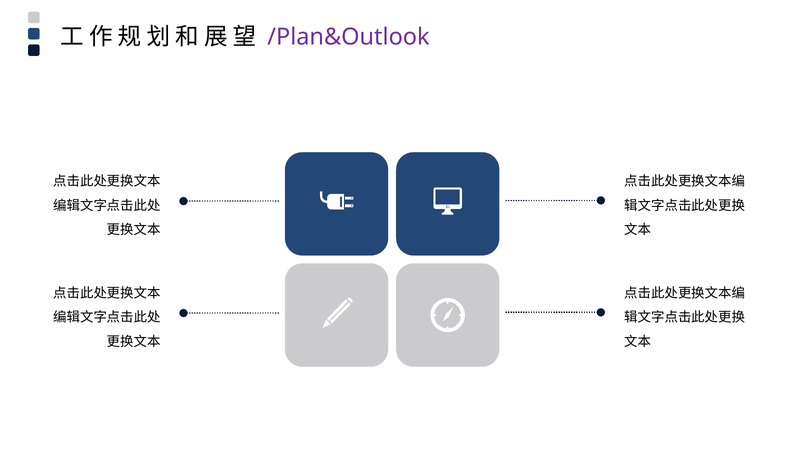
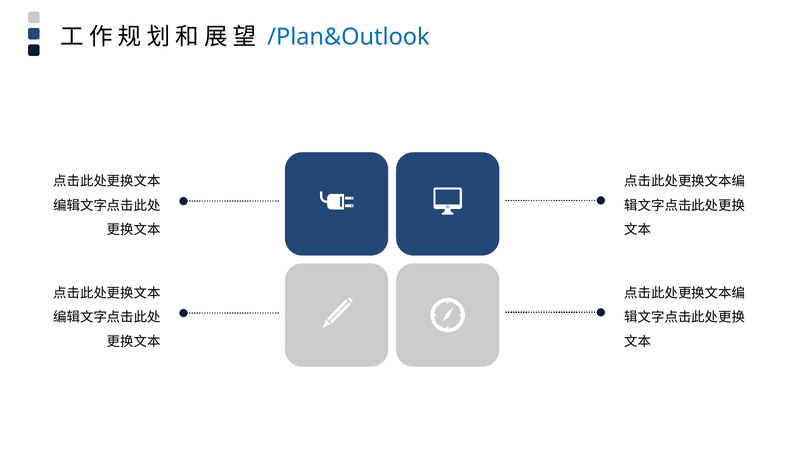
/Plan&Outlook colour: purple -> blue
